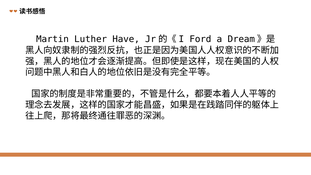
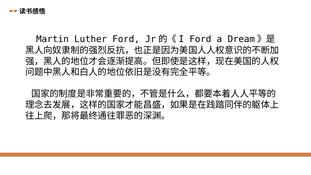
Luther Have: Have -> Ford
